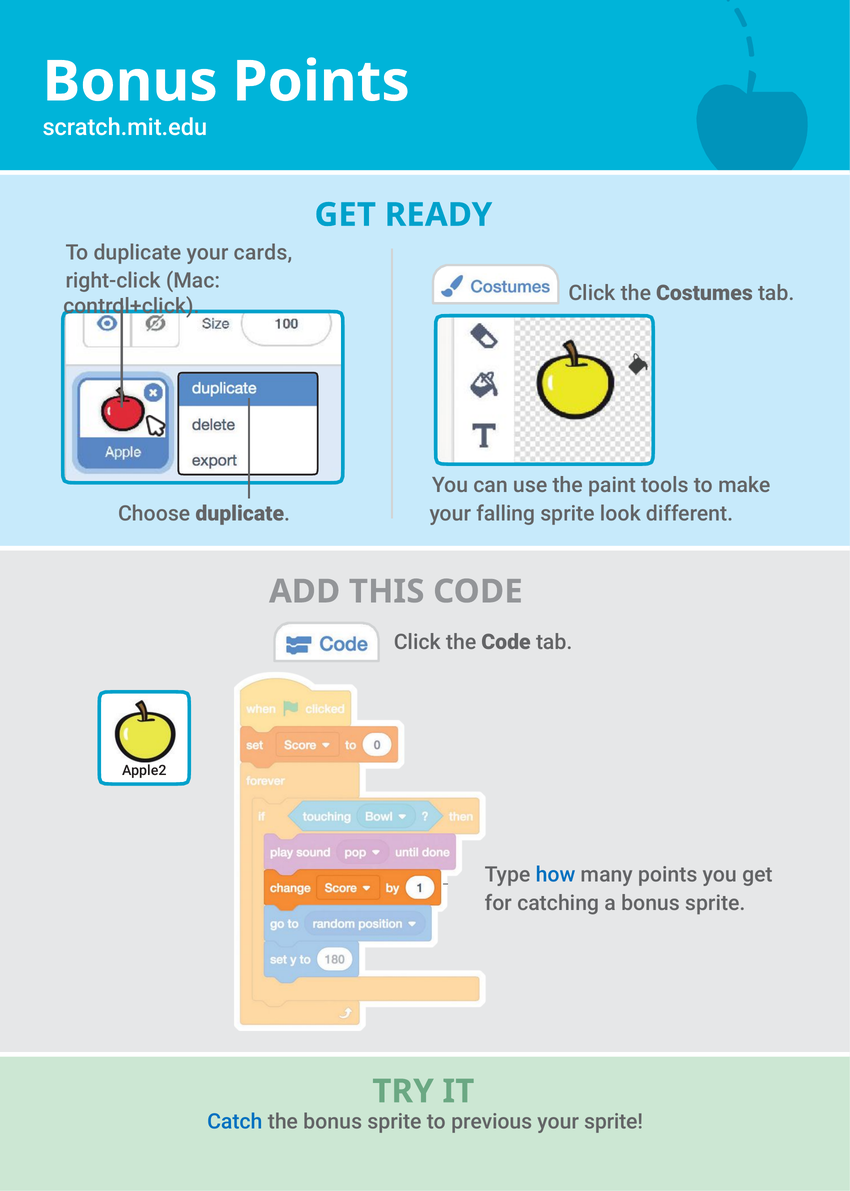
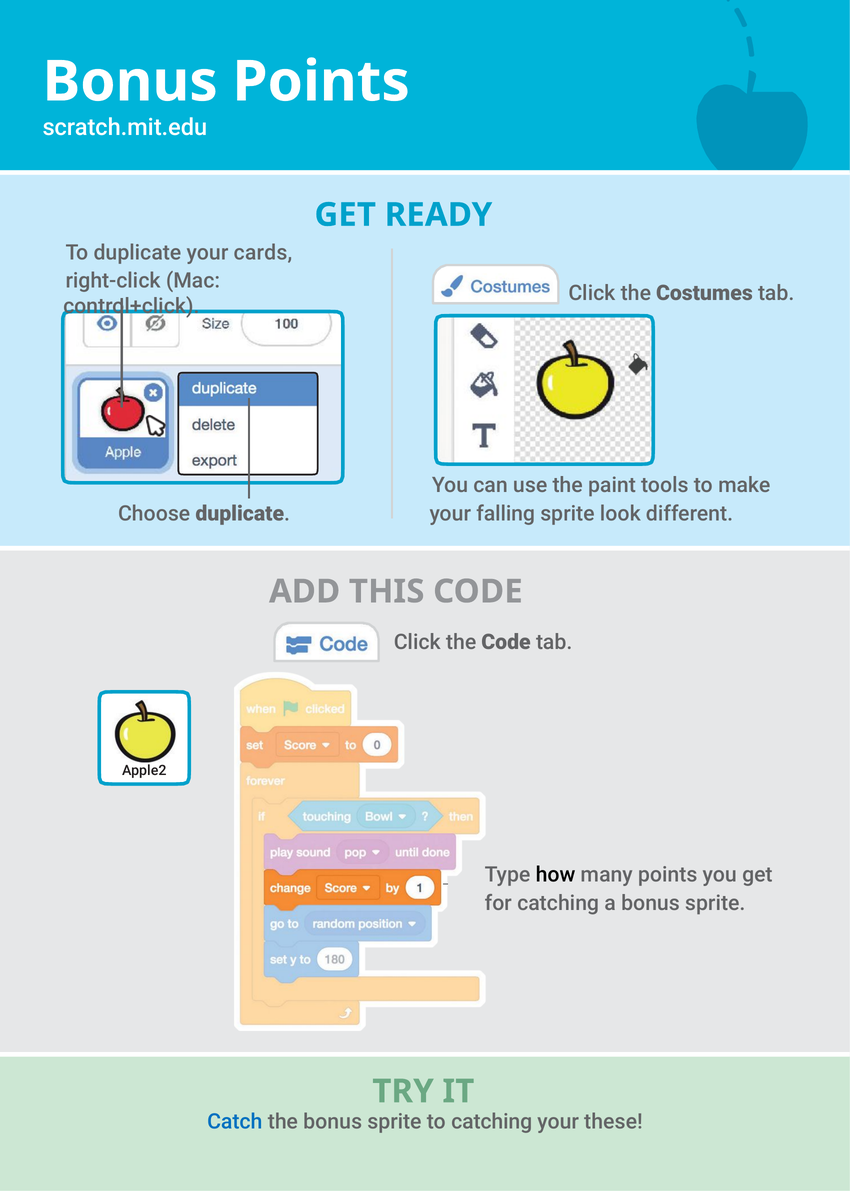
how colour: blue -> black
to previous: previous -> catching
your sprite: sprite -> these
